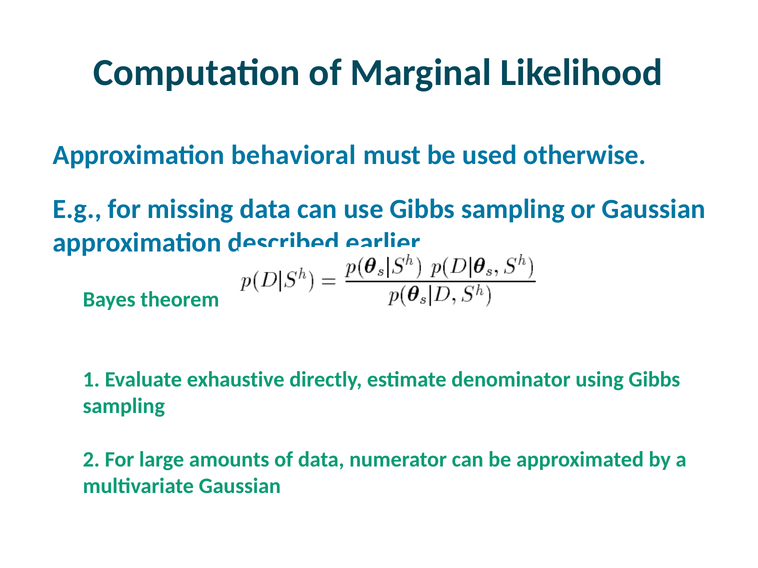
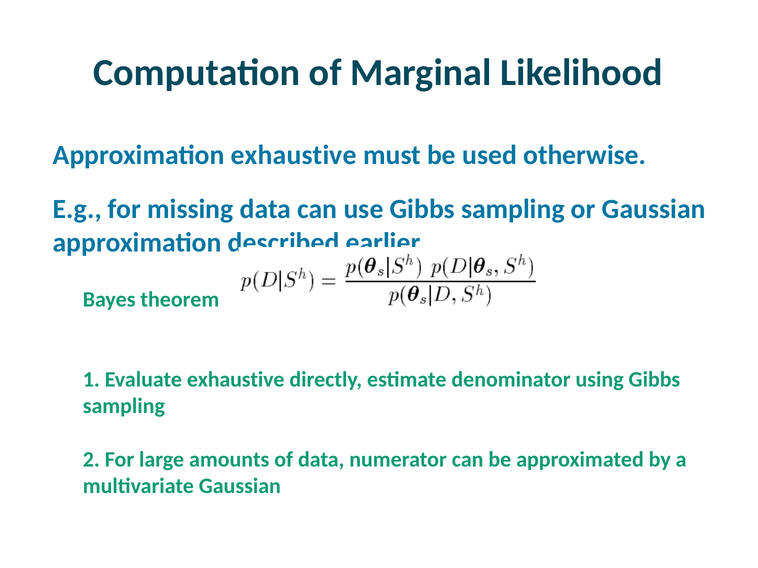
Approximation behavioral: behavioral -> exhaustive
